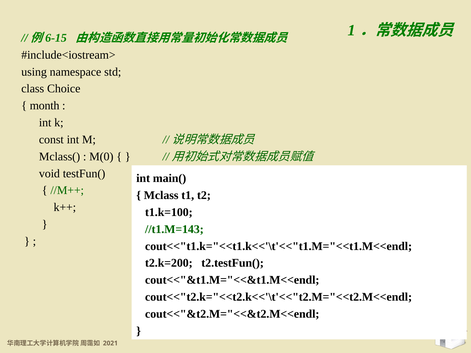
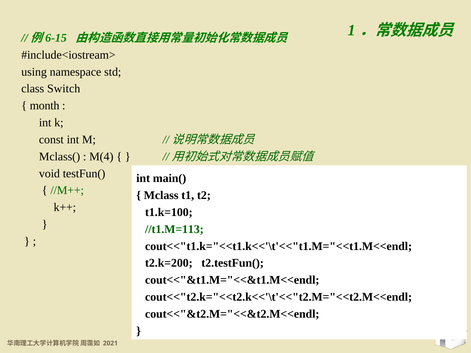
Choice: Choice -> Switch
M(0: M(0 -> M(4
//t1.M=143: //t1.M=143 -> //t1.M=113
